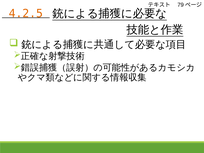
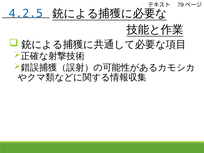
4.2.5 colour: orange -> blue
